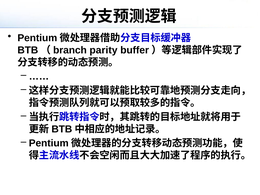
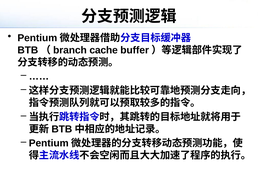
parity: parity -> cache
